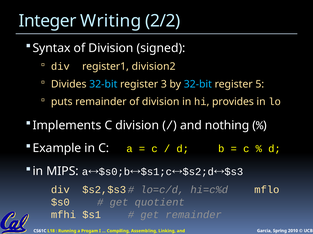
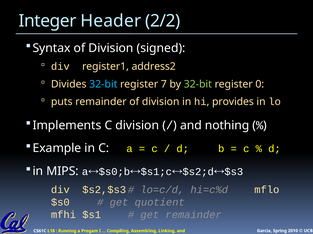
Writing: Writing -> Header
division2: division2 -> address2
3: 3 -> 7
32-bit at (198, 84) colour: light blue -> light green
5: 5 -> 0
